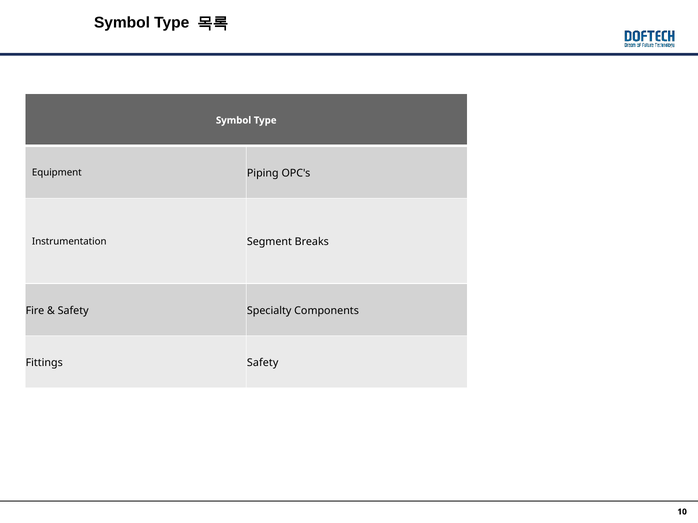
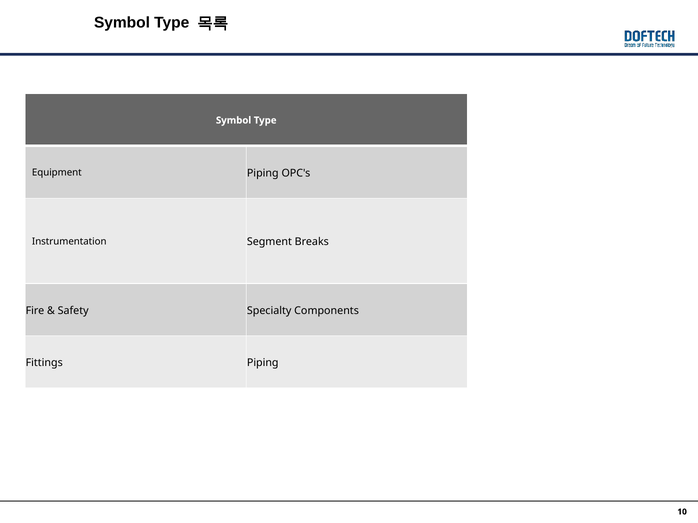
Fittings Safety: Safety -> Piping
